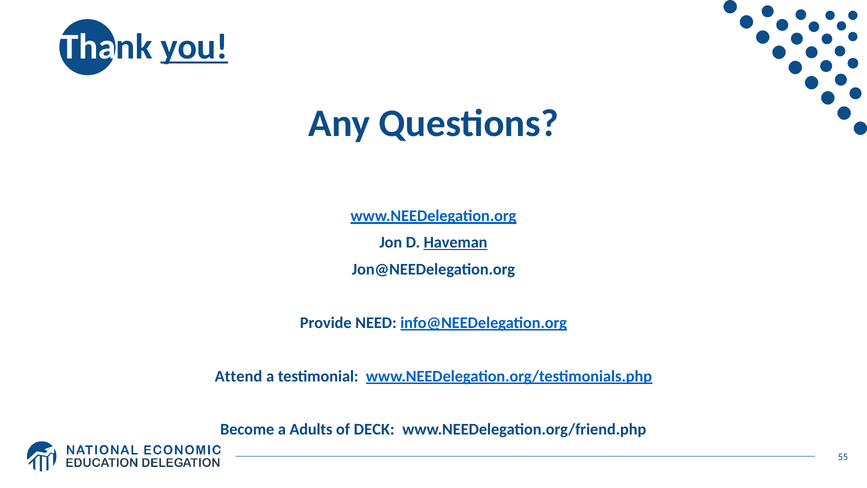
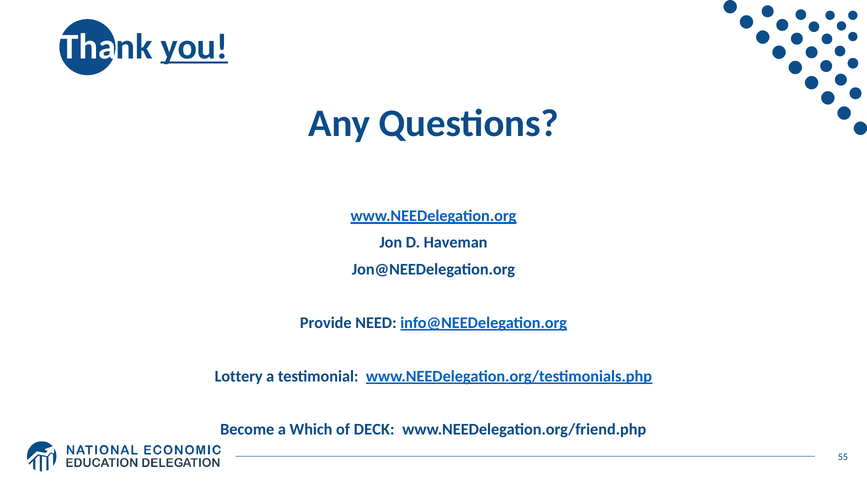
Haveman underline: present -> none
Attend: Attend -> Lottery
Adults: Adults -> Which
